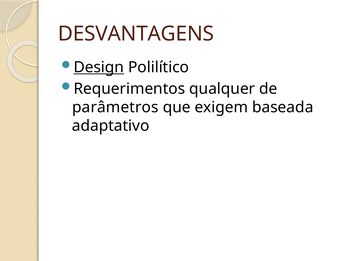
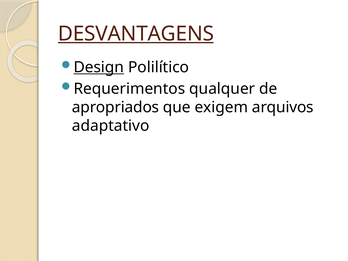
DESVANTAGENS underline: none -> present
parâmetros: parâmetros -> apropriados
baseada: baseada -> arquivos
